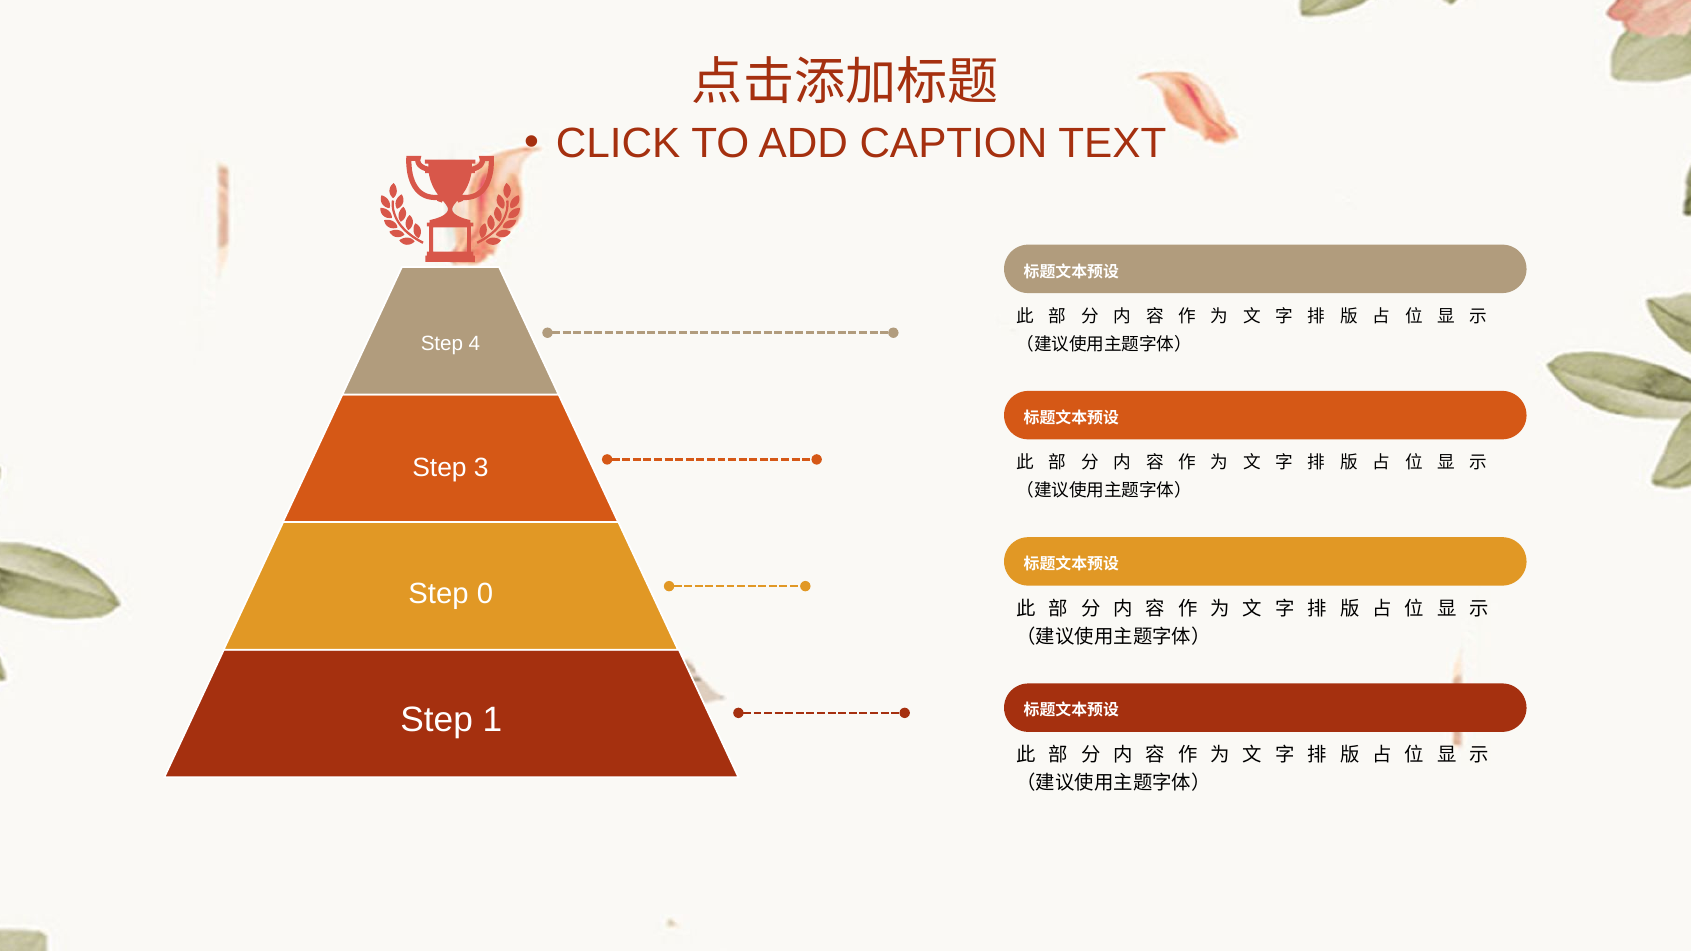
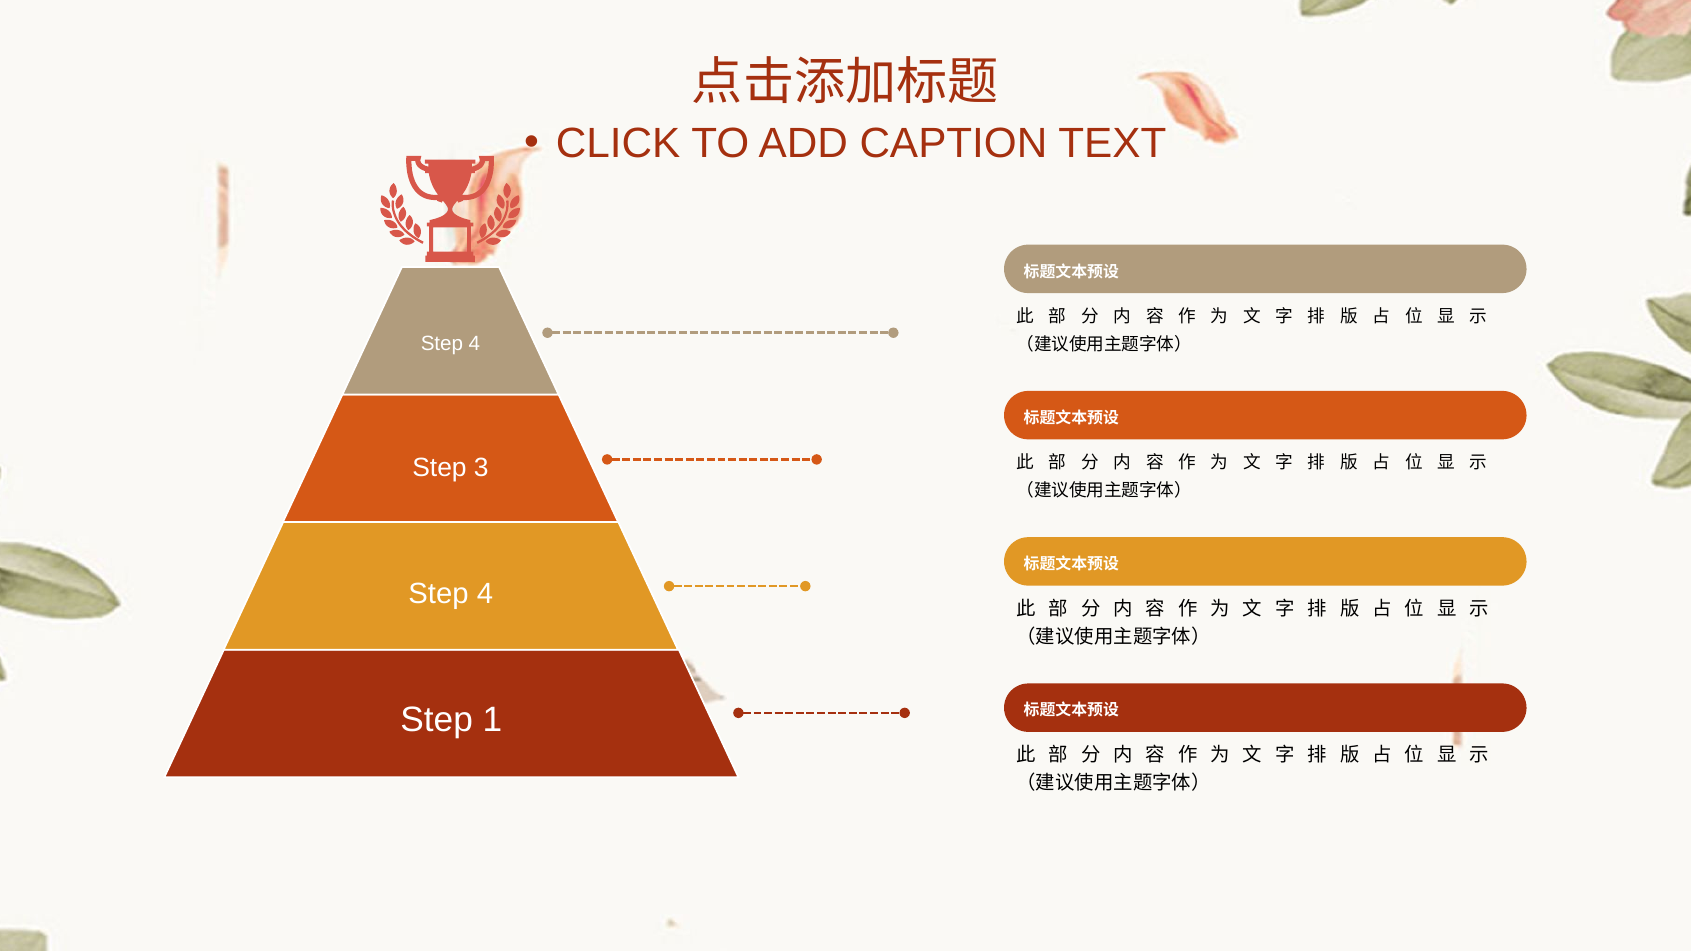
0 at (485, 594): 0 -> 4
